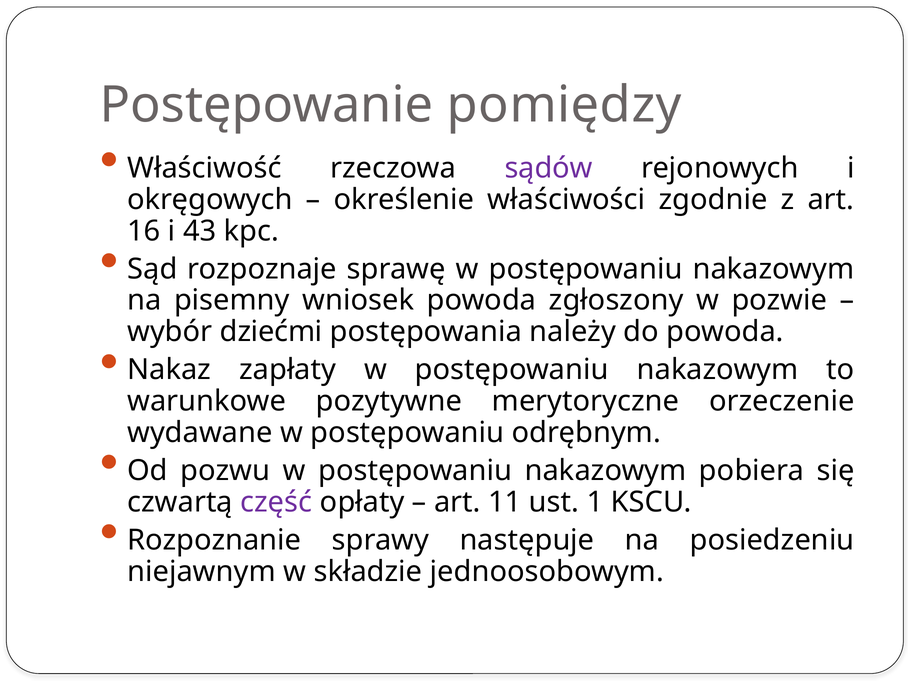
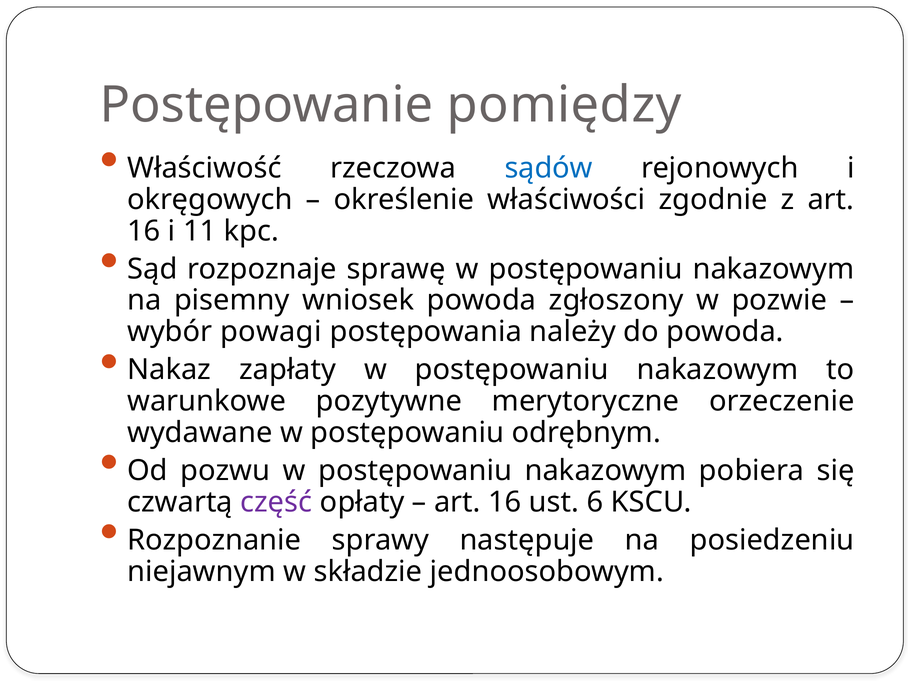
sądów colour: purple -> blue
43: 43 -> 11
dziećmi: dziećmi -> powagi
11 at (505, 502): 11 -> 16
1: 1 -> 6
